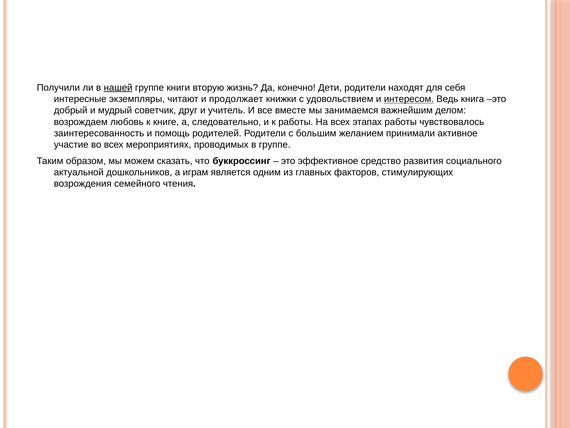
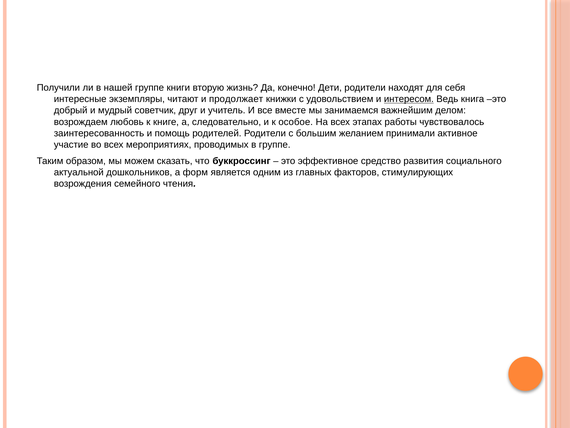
нашей underline: present -> none
к работы: работы -> особое
играм: играм -> форм
